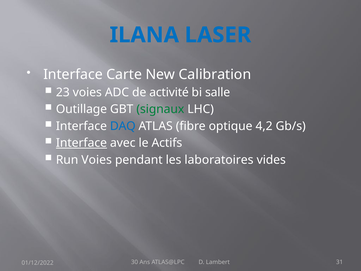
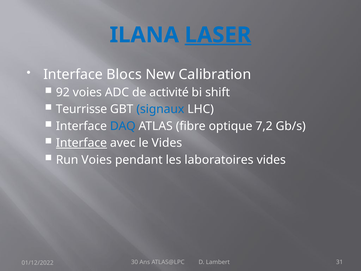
LASER underline: none -> present
Carte: Carte -> Blocs
23: 23 -> 92
salle: salle -> shift
Outillage: Outillage -> Teurrisse
signaux colour: green -> blue
4,2: 4,2 -> 7,2
le Actifs: Actifs -> Vides
